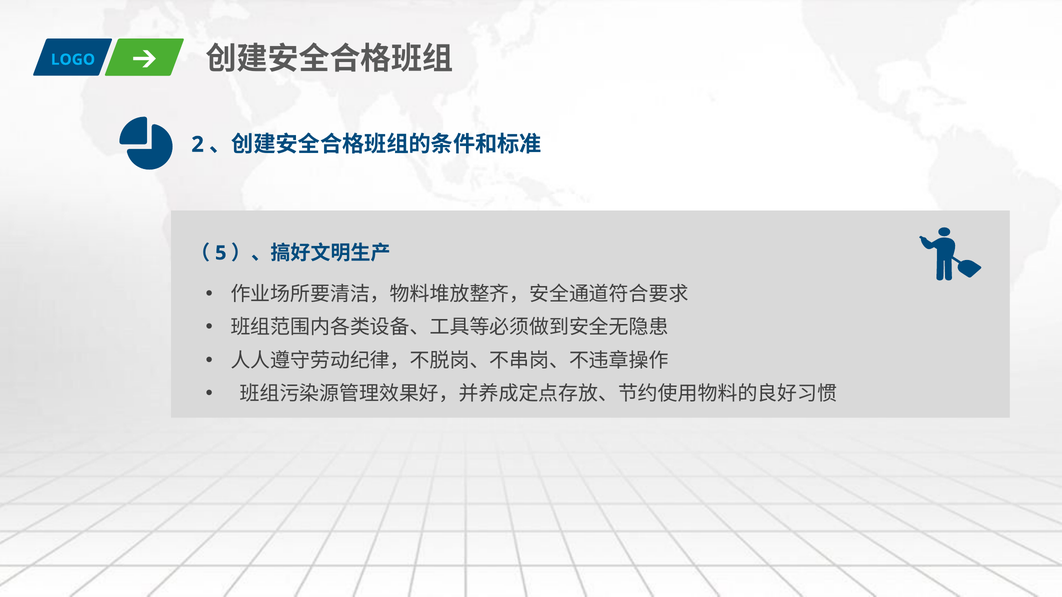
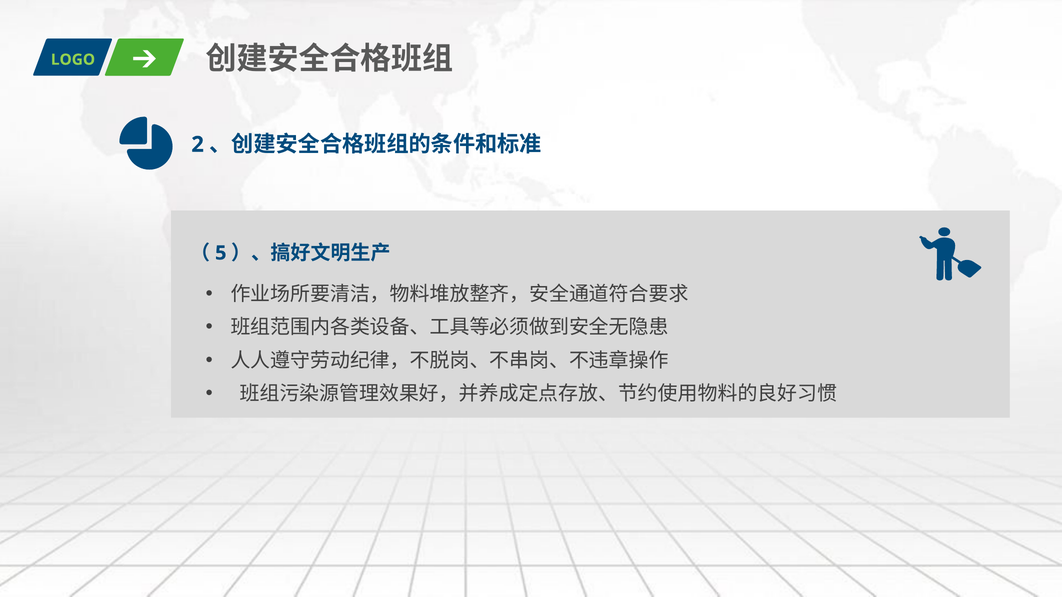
LOGO colour: light blue -> light green
